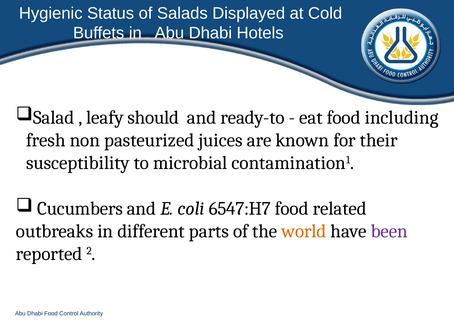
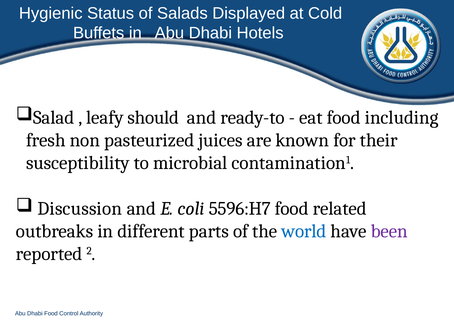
Cucumbers: Cucumbers -> Discussion
6547:H7: 6547:H7 -> 5596:H7
world colour: orange -> blue
